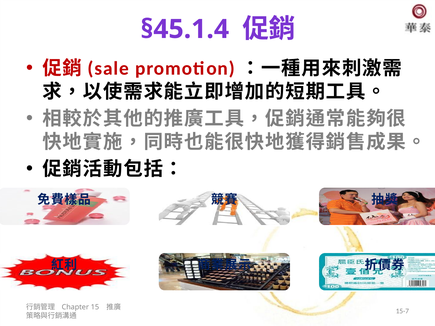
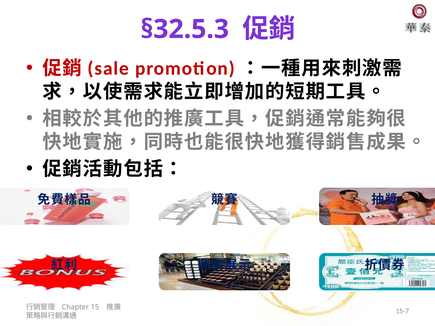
§45.1.4: §45.1.4 -> §32.5.3
